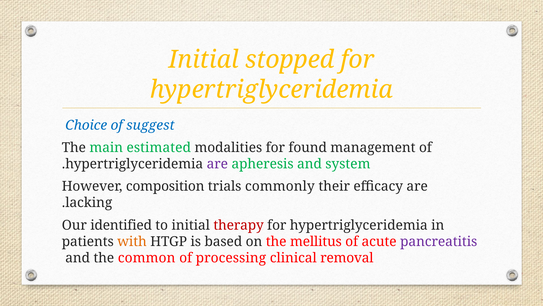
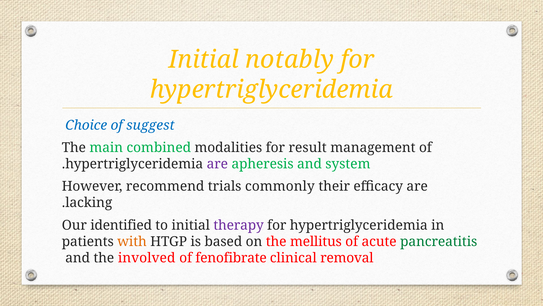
stopped: stopped -> notably
estimated: estimated -> combined
found: found -> result
composition: composition -> recommend
therapy colour: red -> purple
pancreatitis colour: purple -> green
common: common -> involved
processing: processing -> fenofibrate
